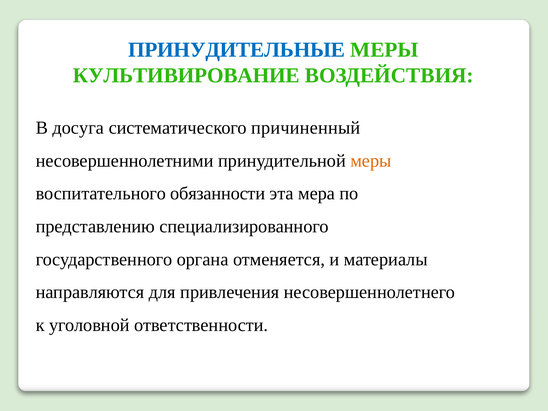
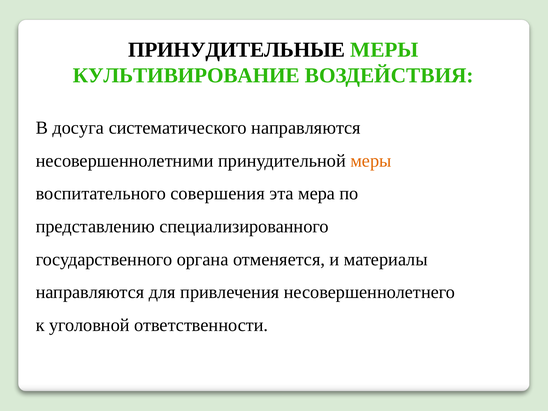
ПРИНУДИТЕЛЬНЫЕ colour: blue -> black
систематического причиненный: причиненный -> направляются
обязанности: обязанности -> совершения
